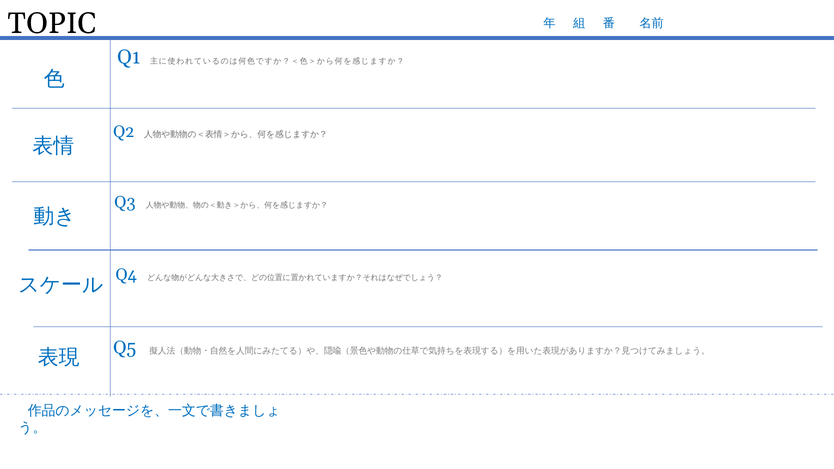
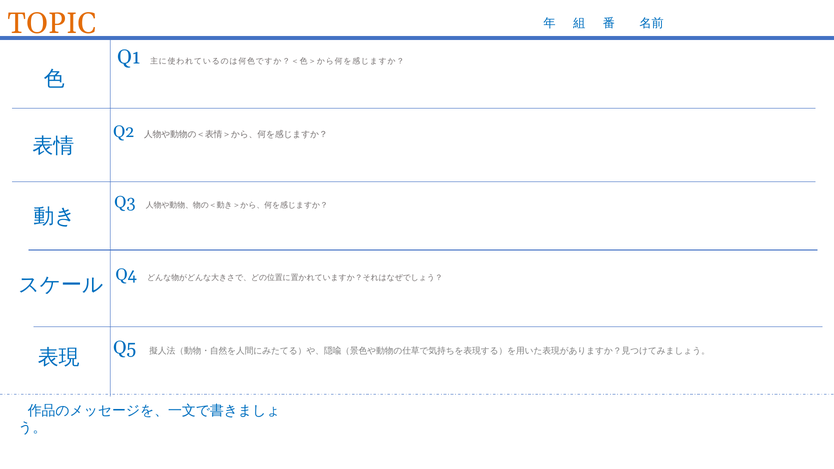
TOPIC colour: black -> orange
